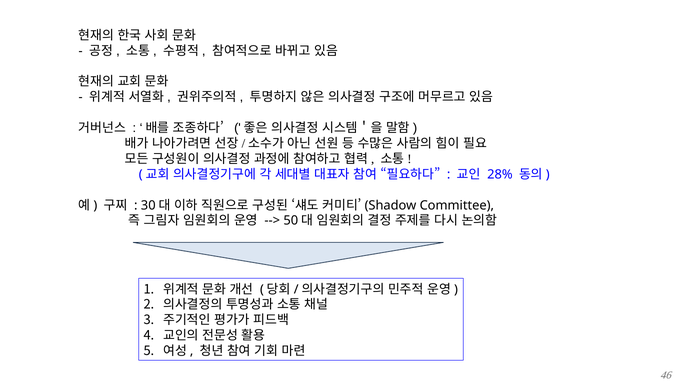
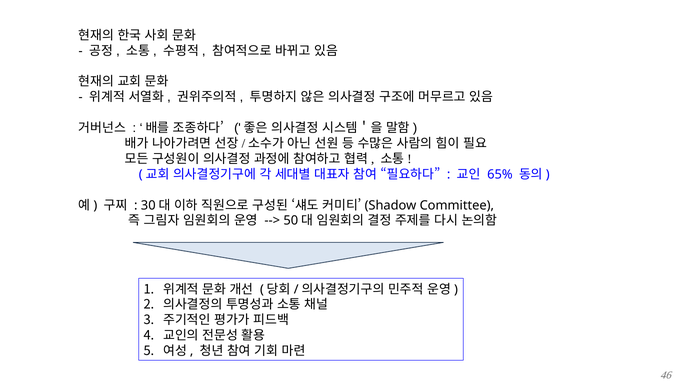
28%: 28% -> 65%
